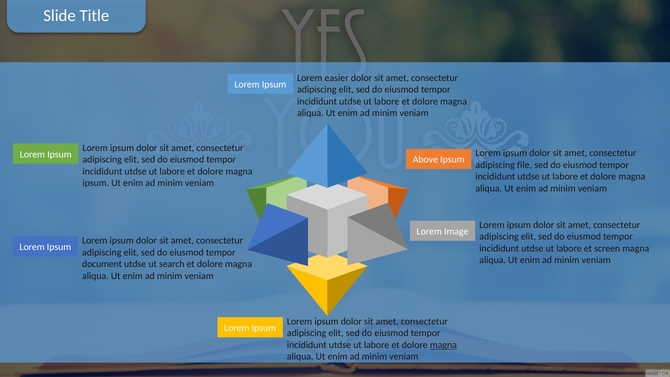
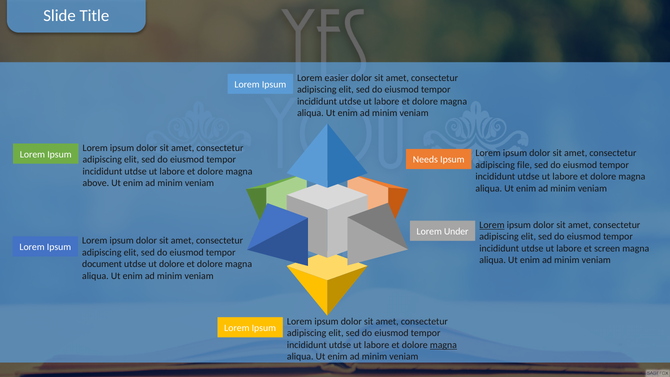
Above: Above -> Needs
ipsum at (96, 183): ipsum -> above
Lorem at (492, 225) underline: none -> present
Image: Image -> Under
ut search: search -> dolore
